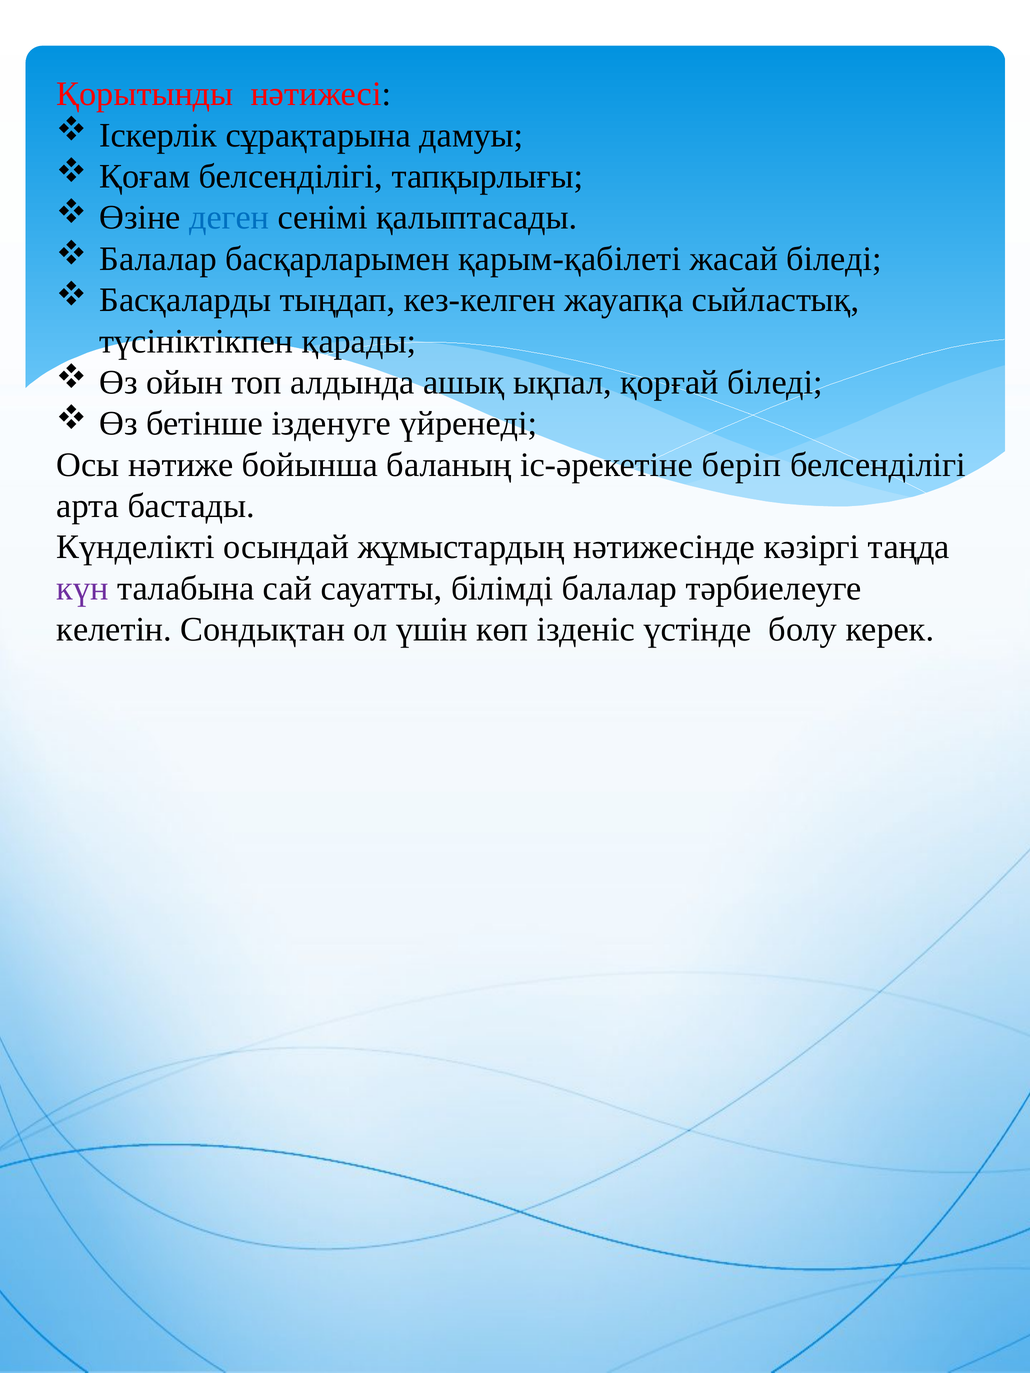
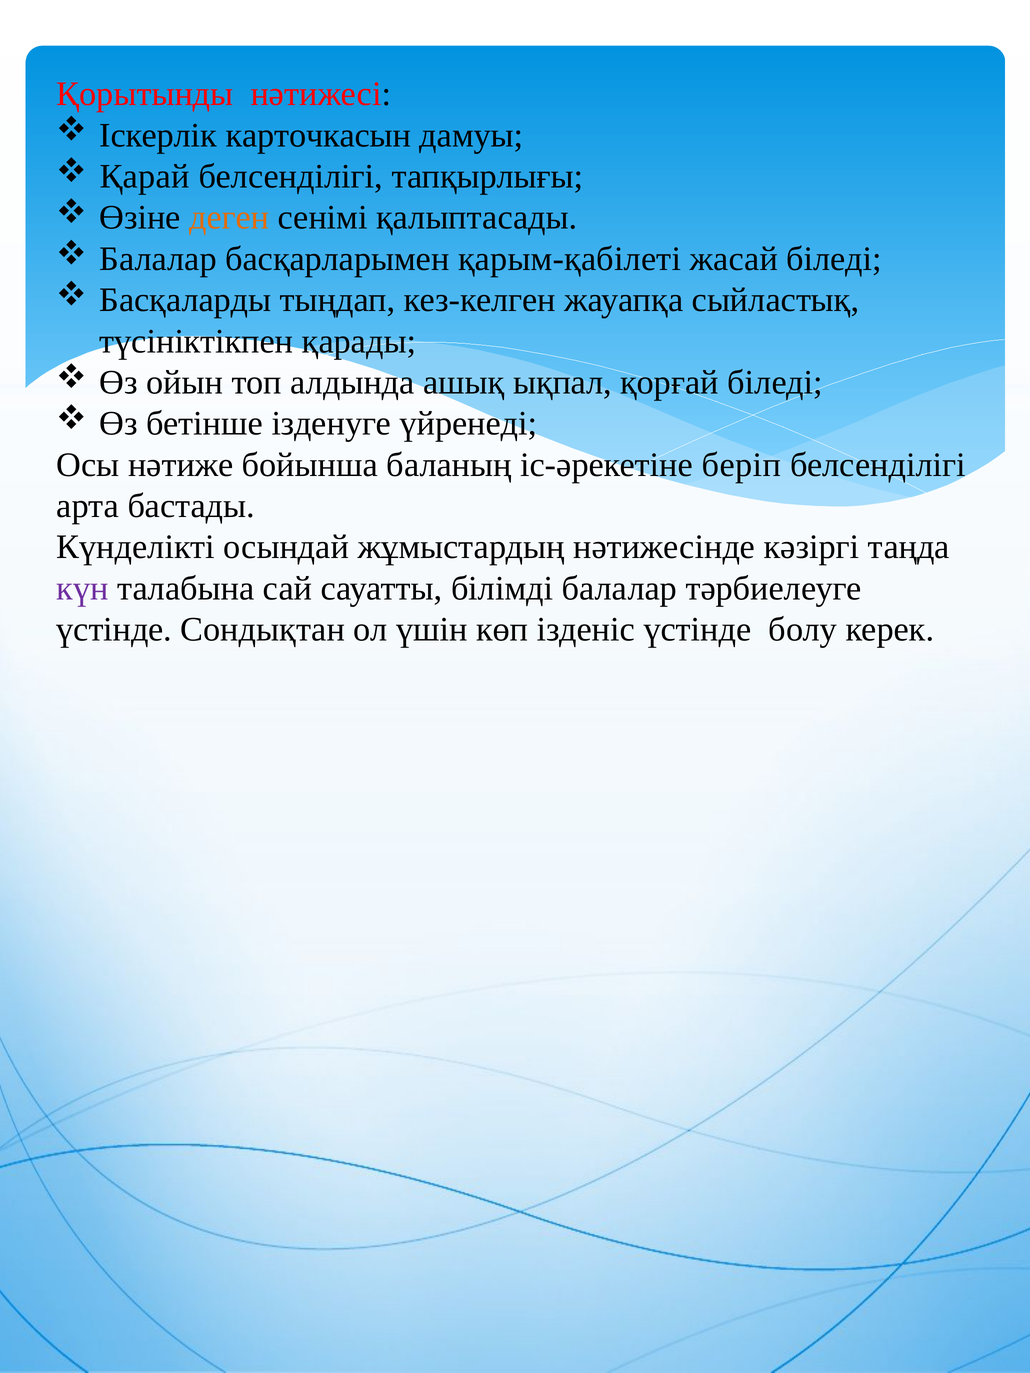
сұрақтарына: сұрақтарына -> карточкасын
Қоғам: Қоғам -> Қарай
деген colour: blue -> orange
келетін at (114, 630): келетін -> үстінде
